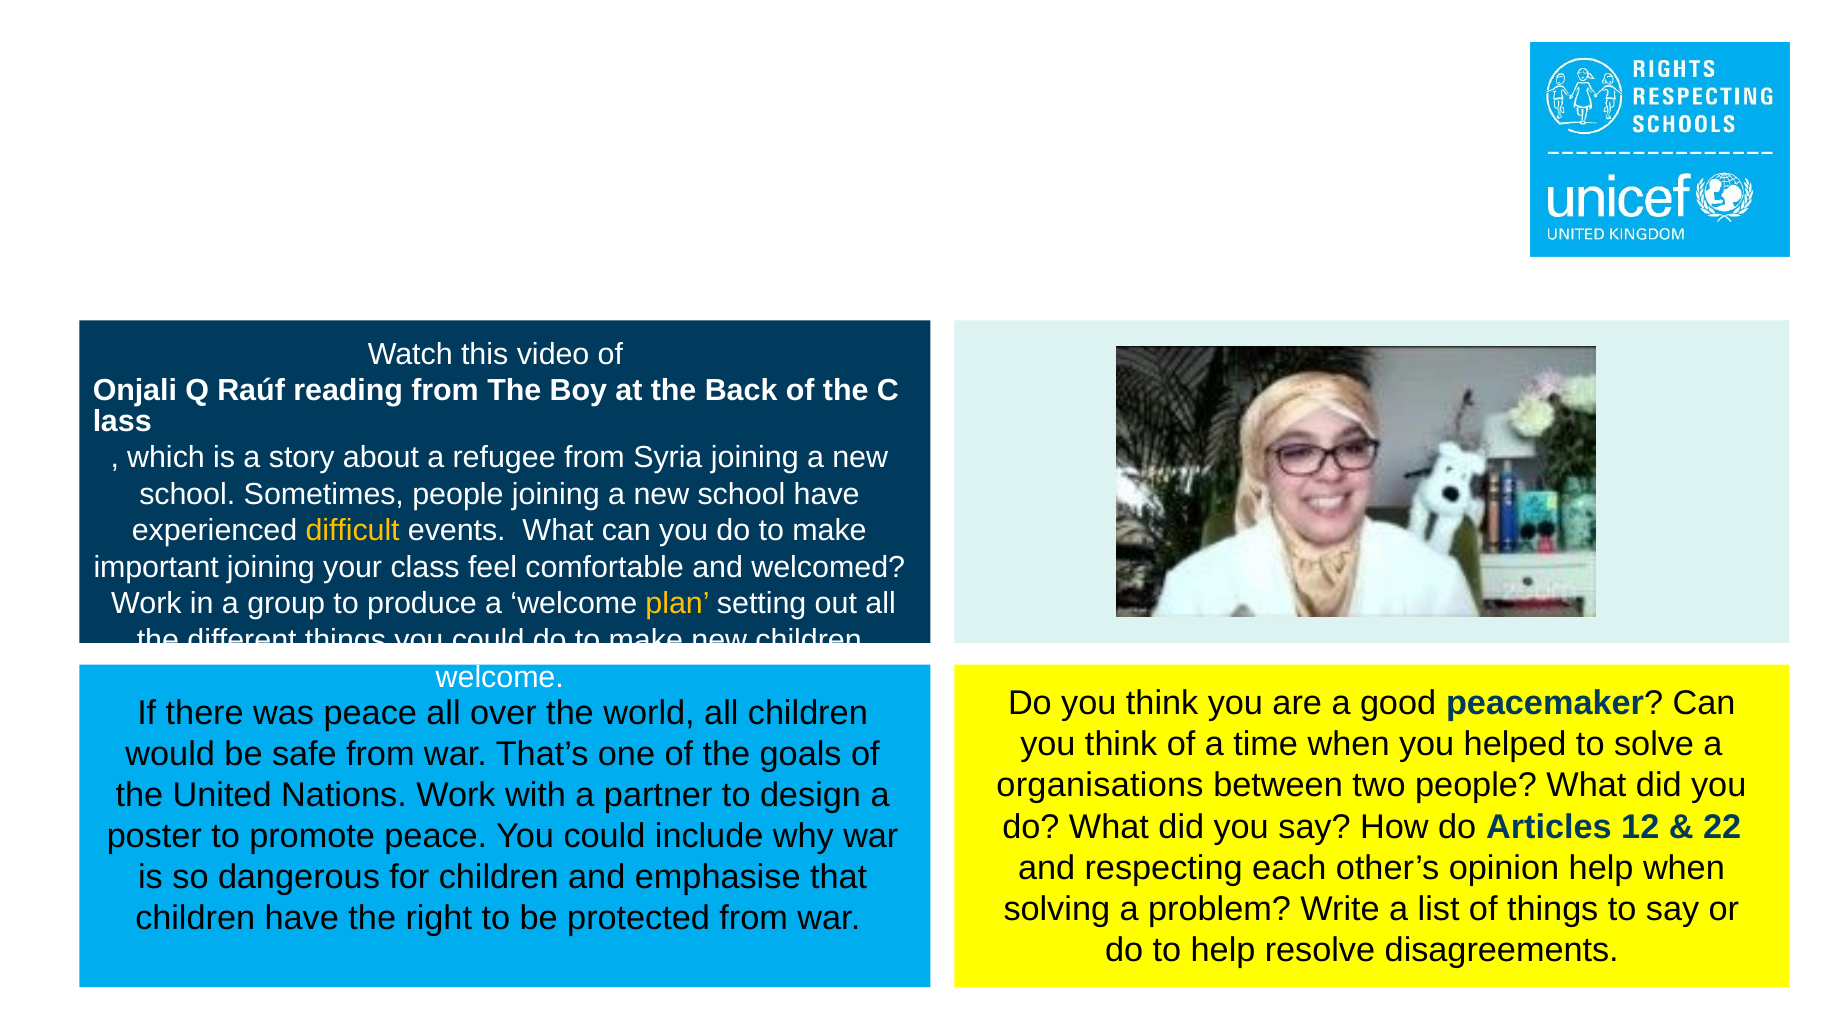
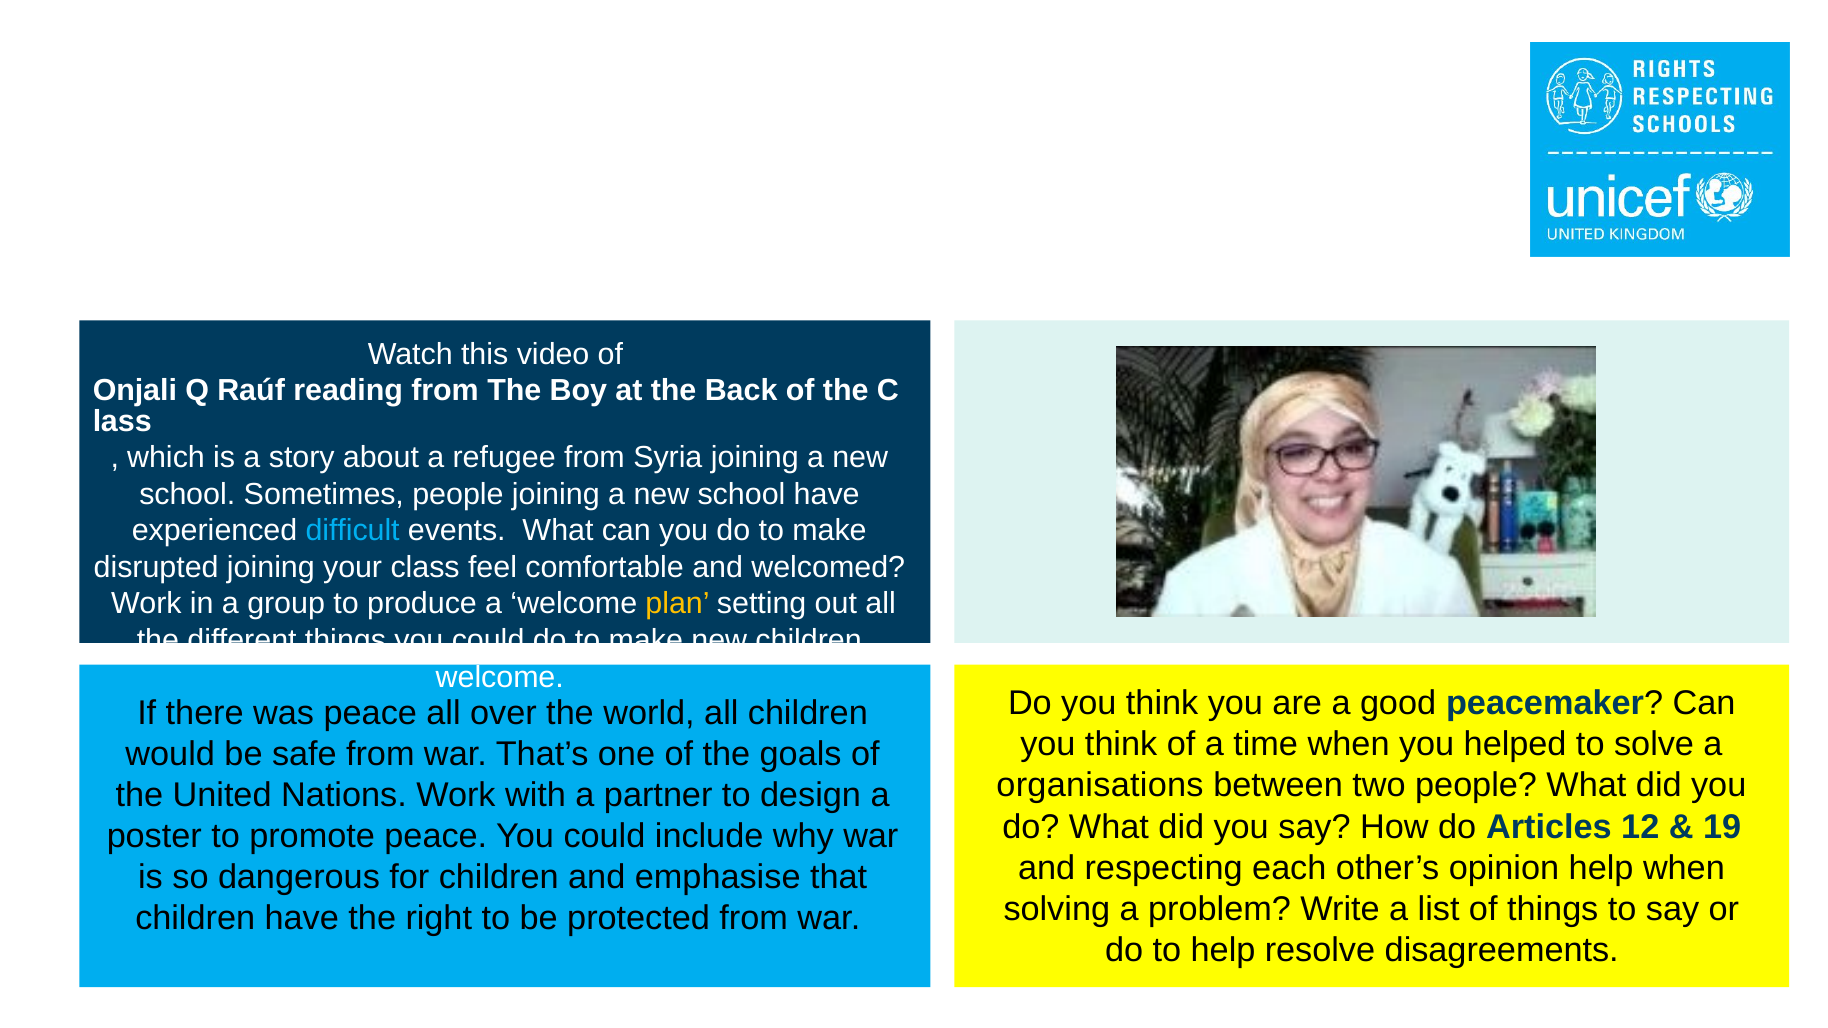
difficult colour: yellow -> light blue
important: important -> disrupted
22: 22 -> 19
